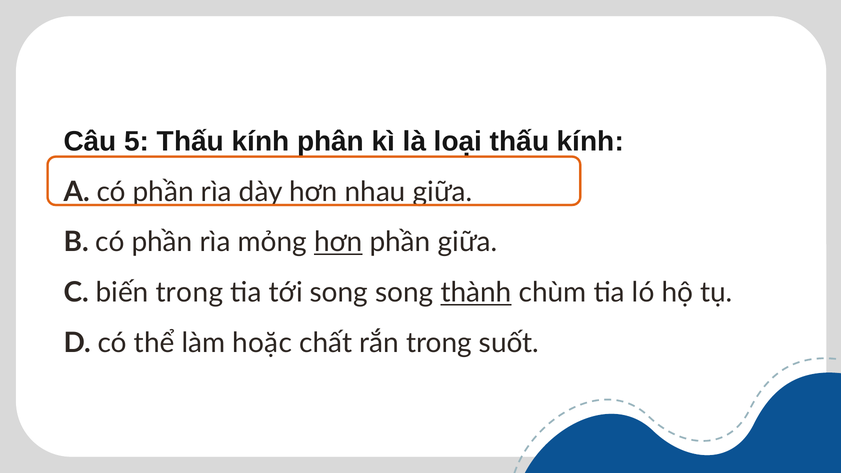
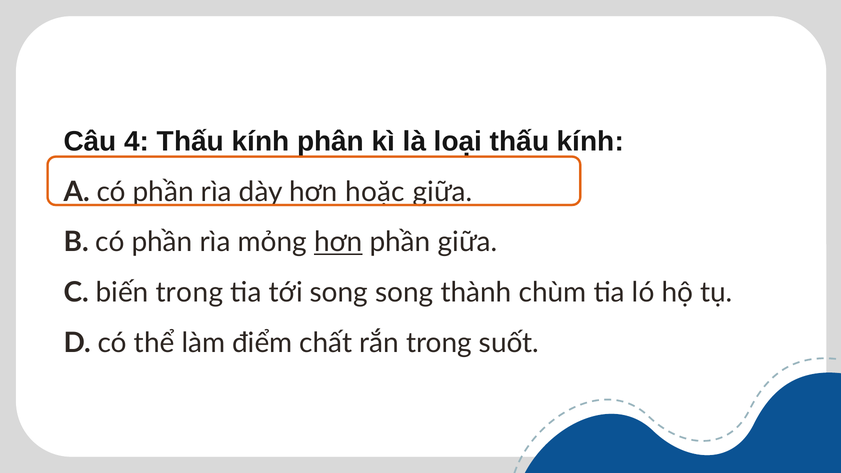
5: 5 -> 4
nhau: nhau -> hoặc
thành underline: present -> none
hoặc: hoặc -> điểm
